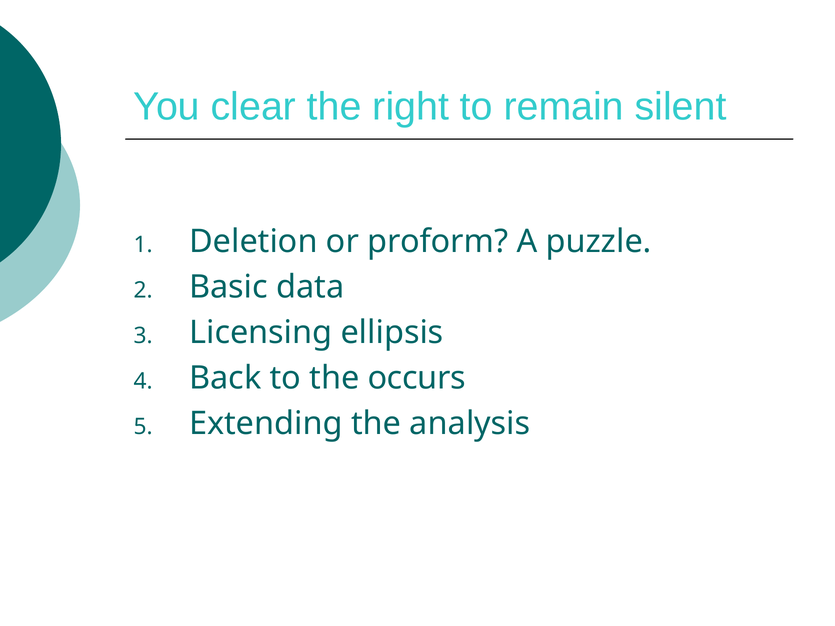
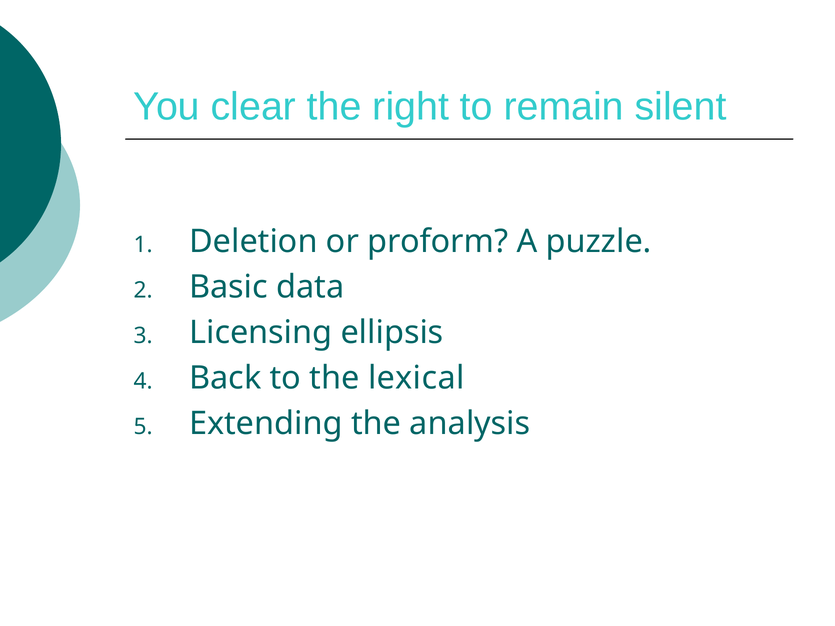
occurs: occurs -> lexical
